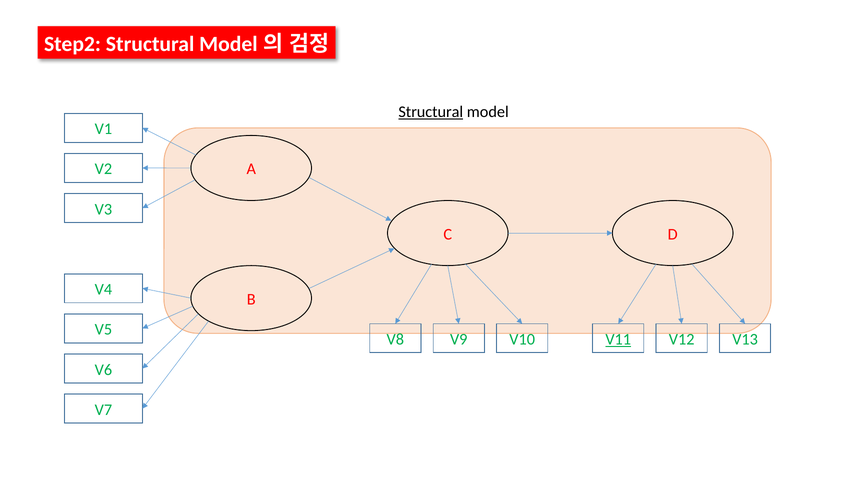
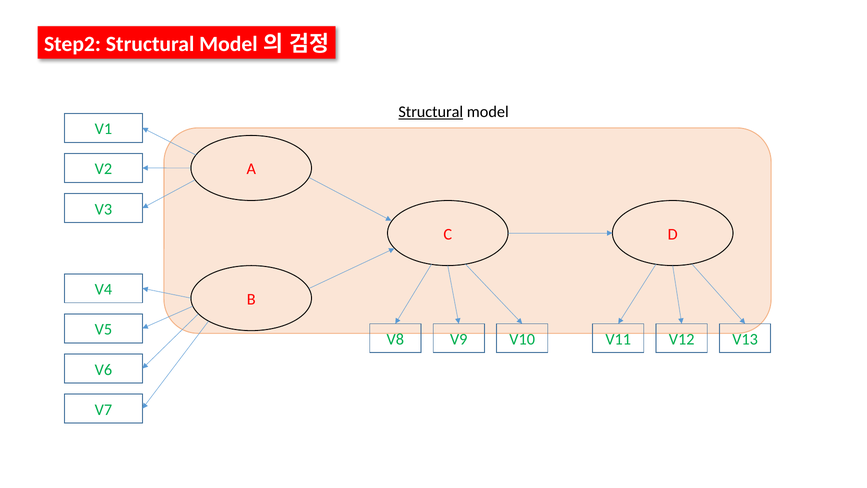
V11 underline: present -> none
